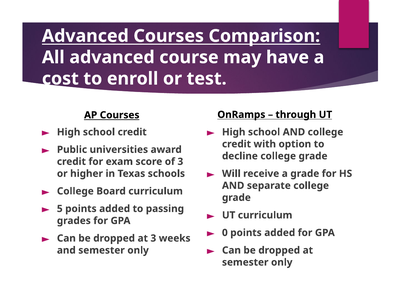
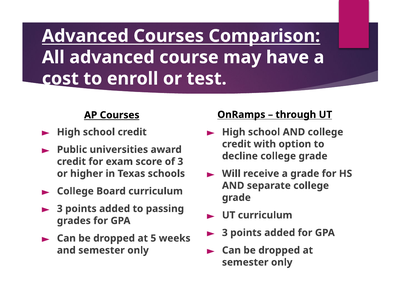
5 at (60, 209): 5 -> 3
0 at (225, 233): 0 -> 3
at 3: 3 -> 5
